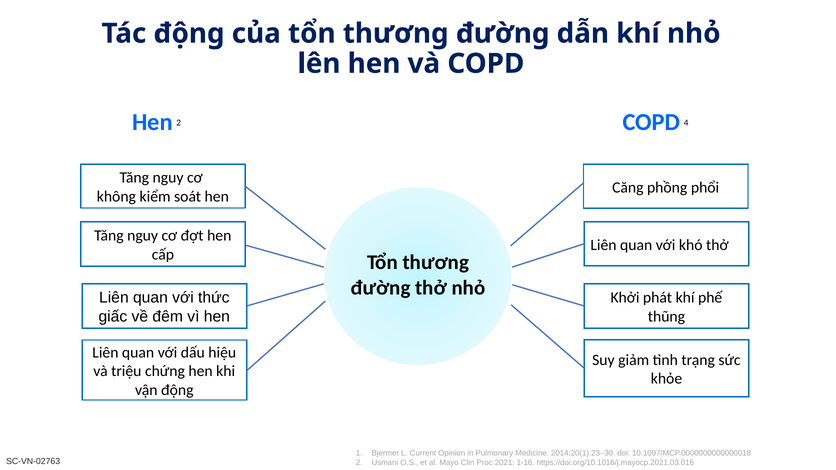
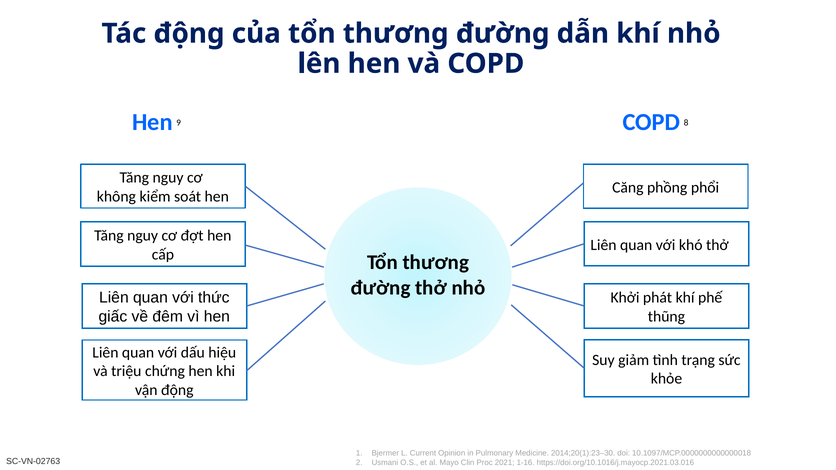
Hen 2: 2 -> 9
4: 4 -> 8
